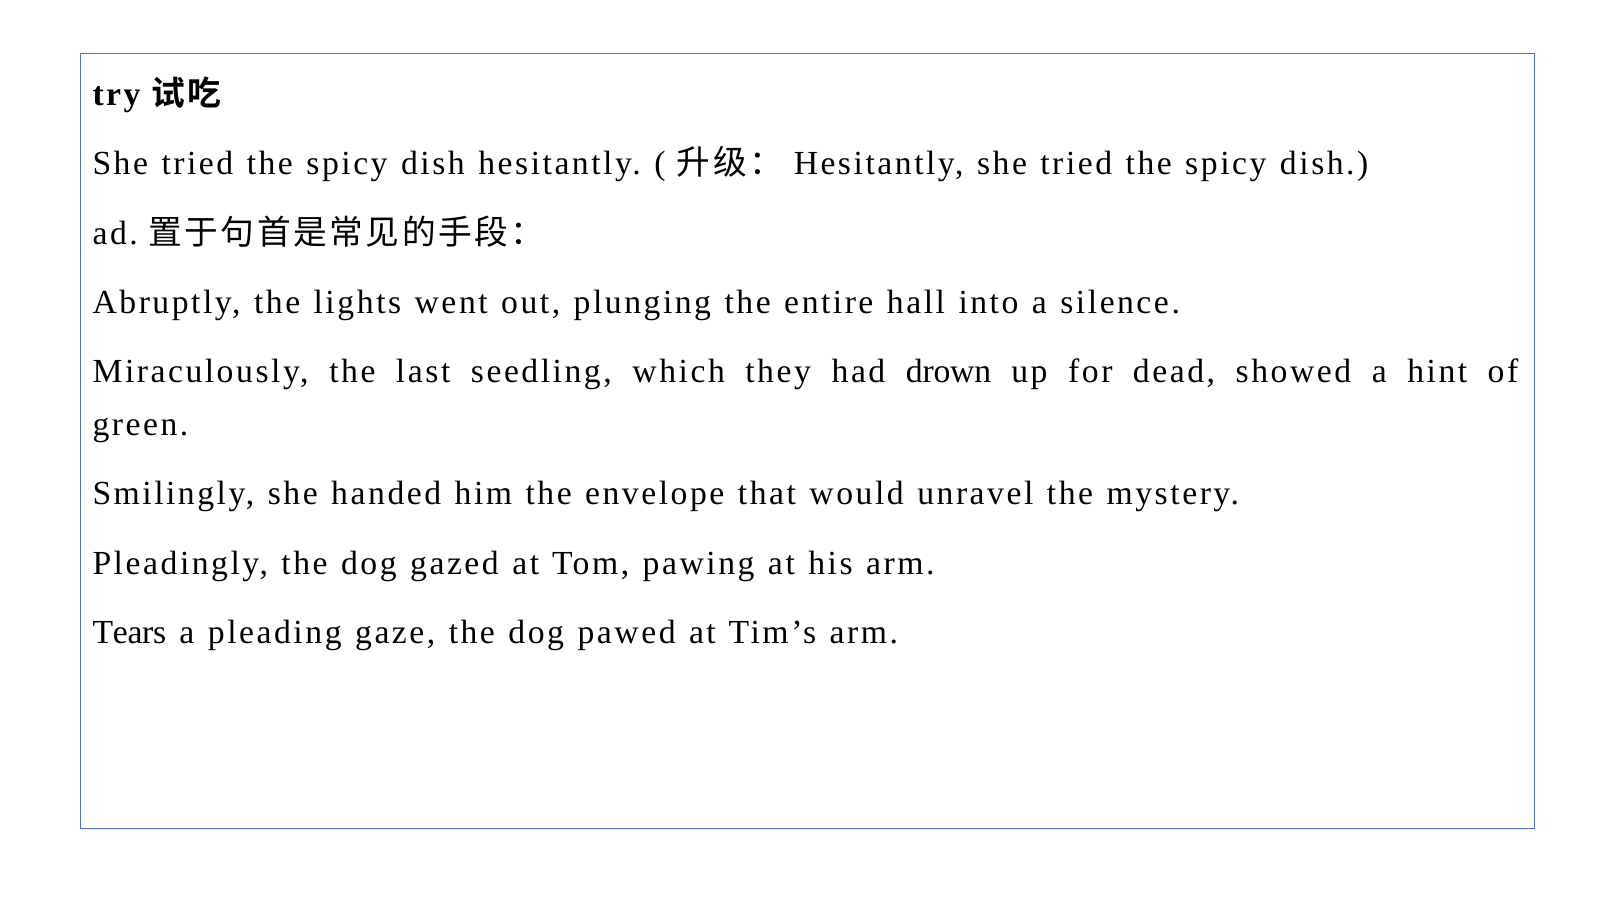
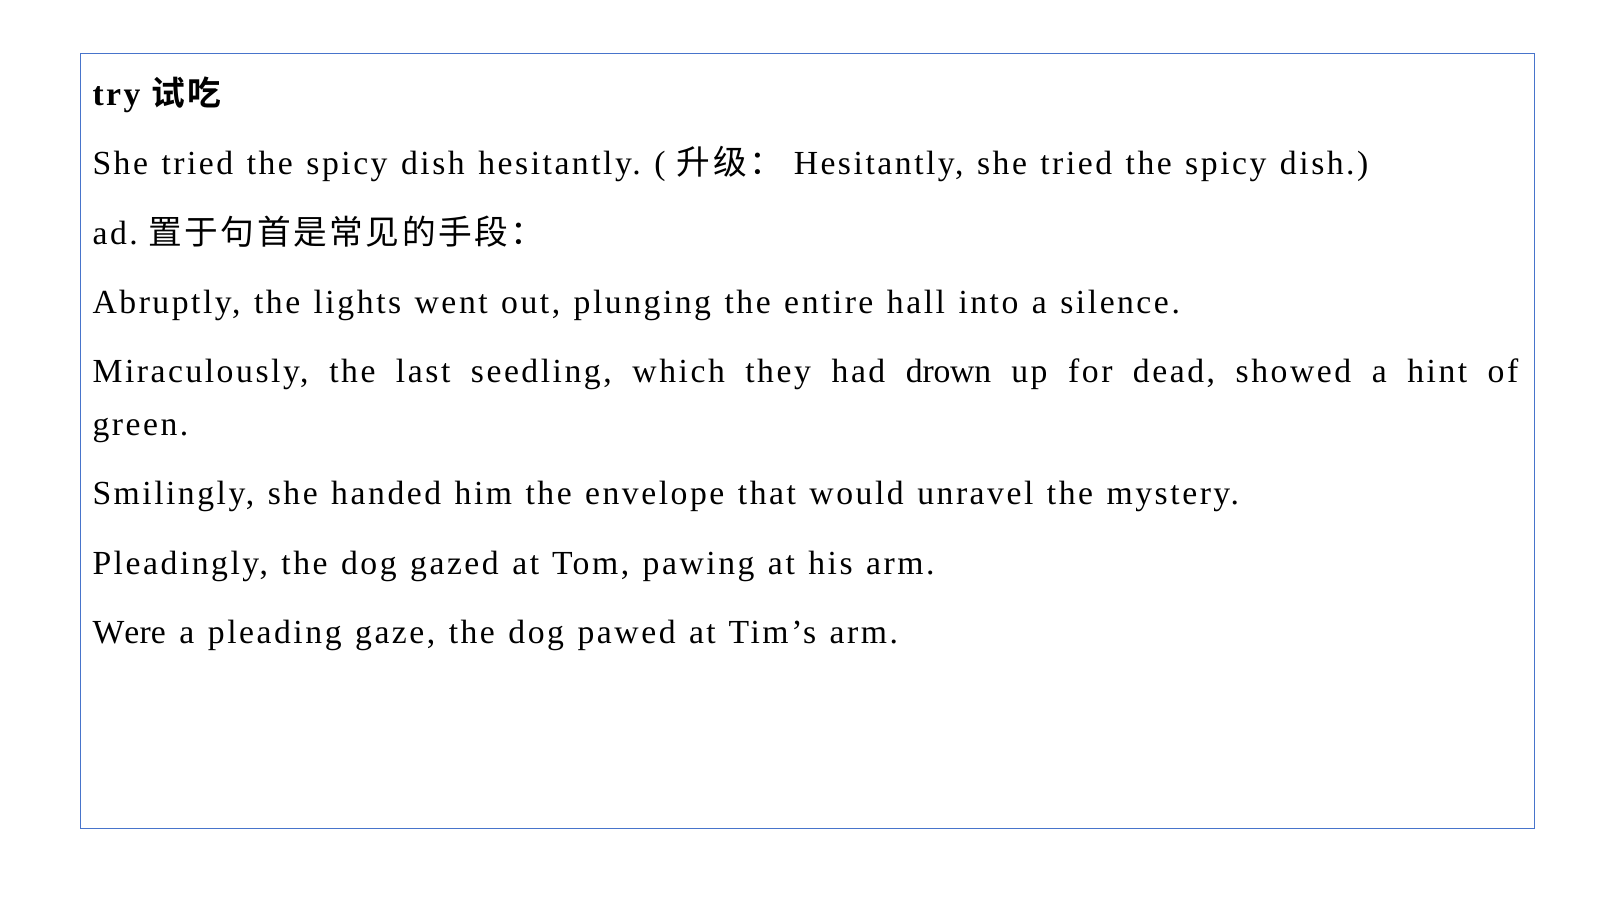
Tears: Tears -> Were
